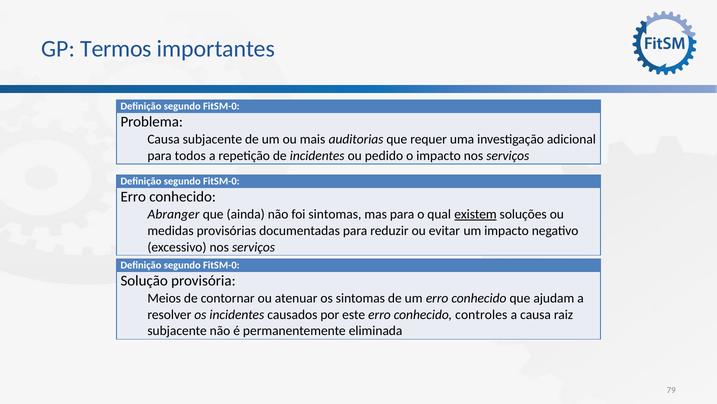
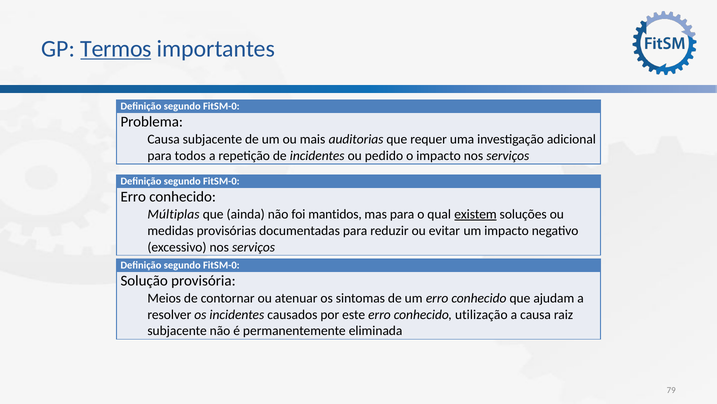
Termos underline: none -> present
Abranger: Abranger -> Múltiplas
foi sintomas: sintomas -> mantidos
controles: controles -> utilização
